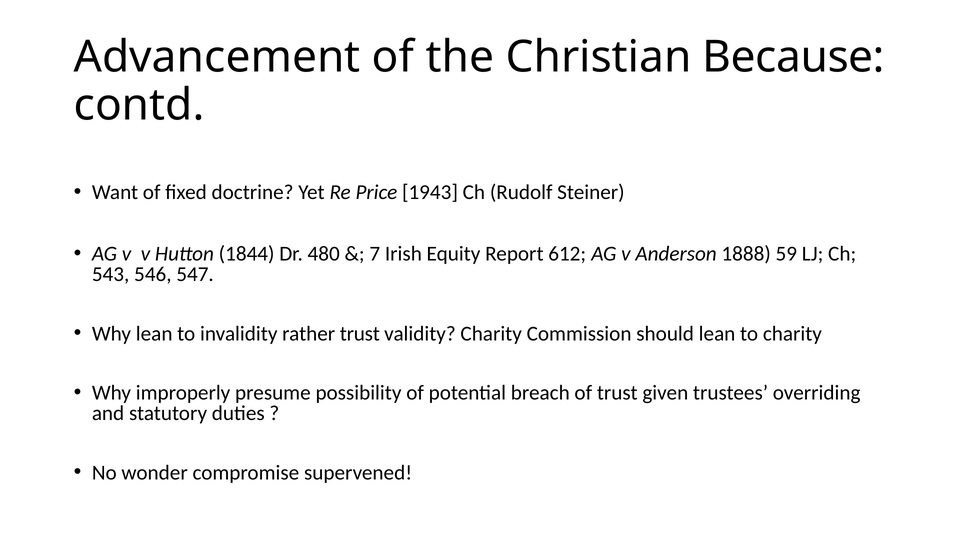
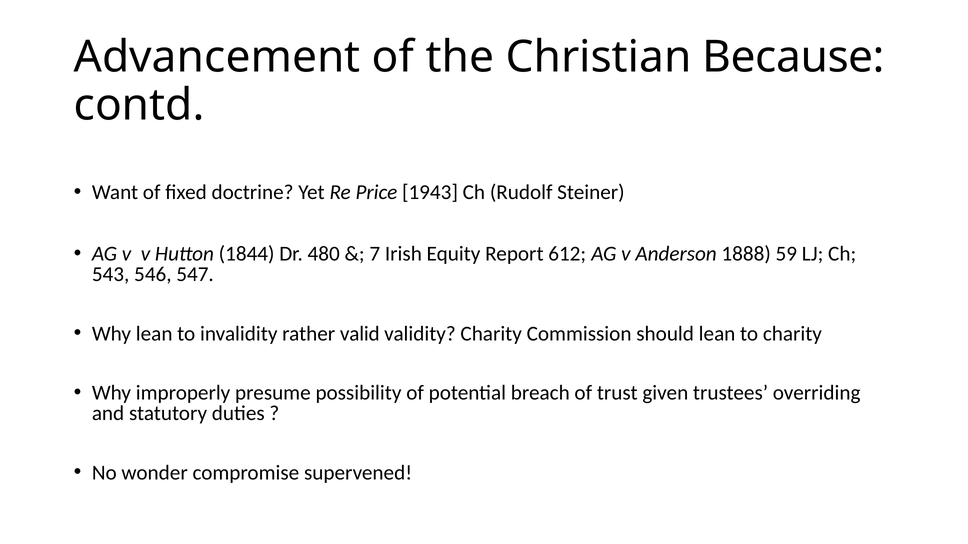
rather trust: trust -> valid
